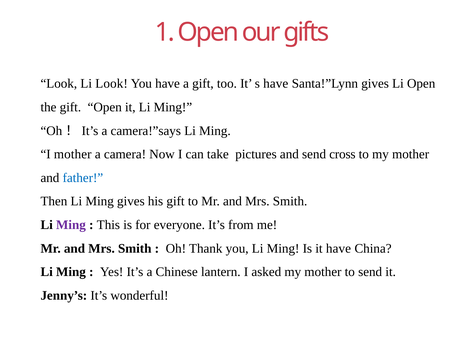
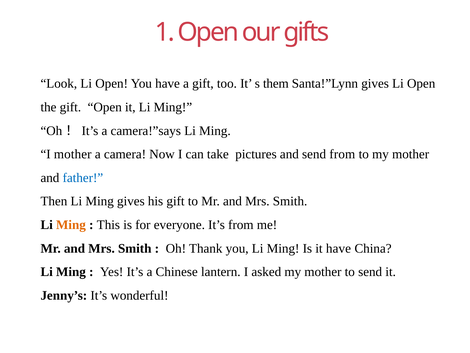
Look Li Look: Look -> Open
s have: have -> them
send cross: cross -> from
Ming at (71, 225) colour: purple -> orange
